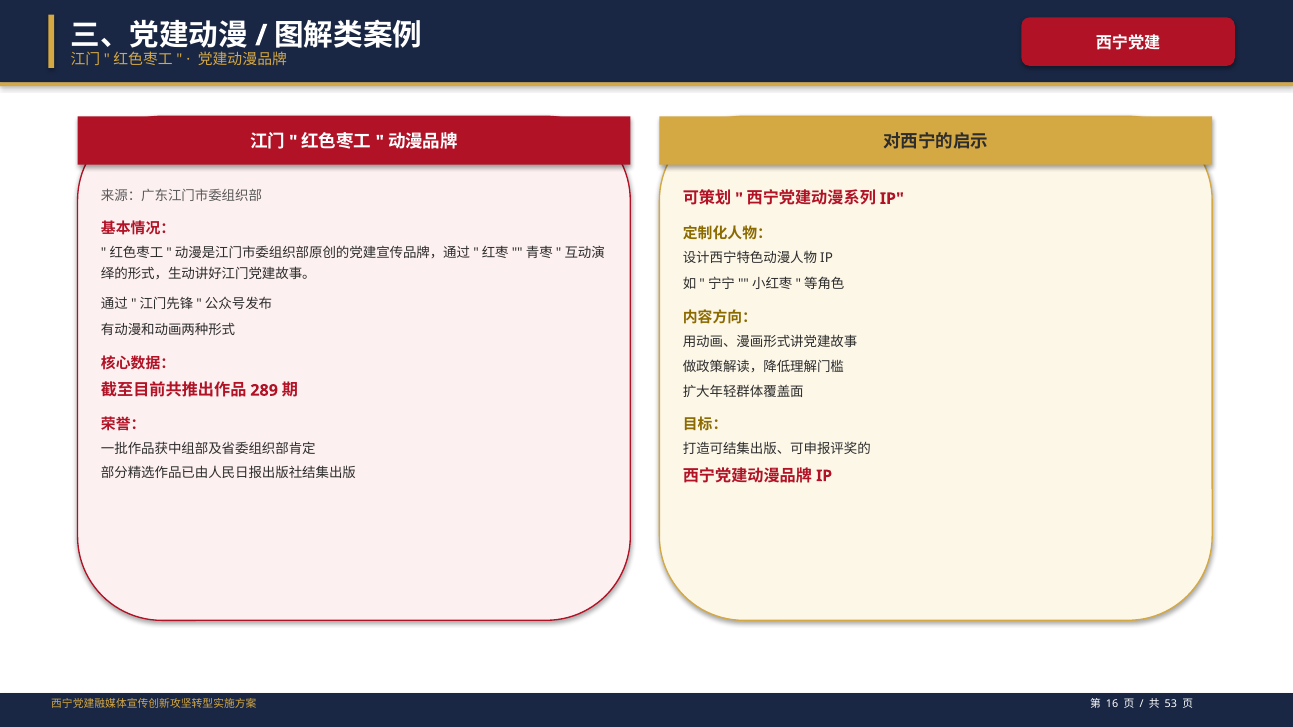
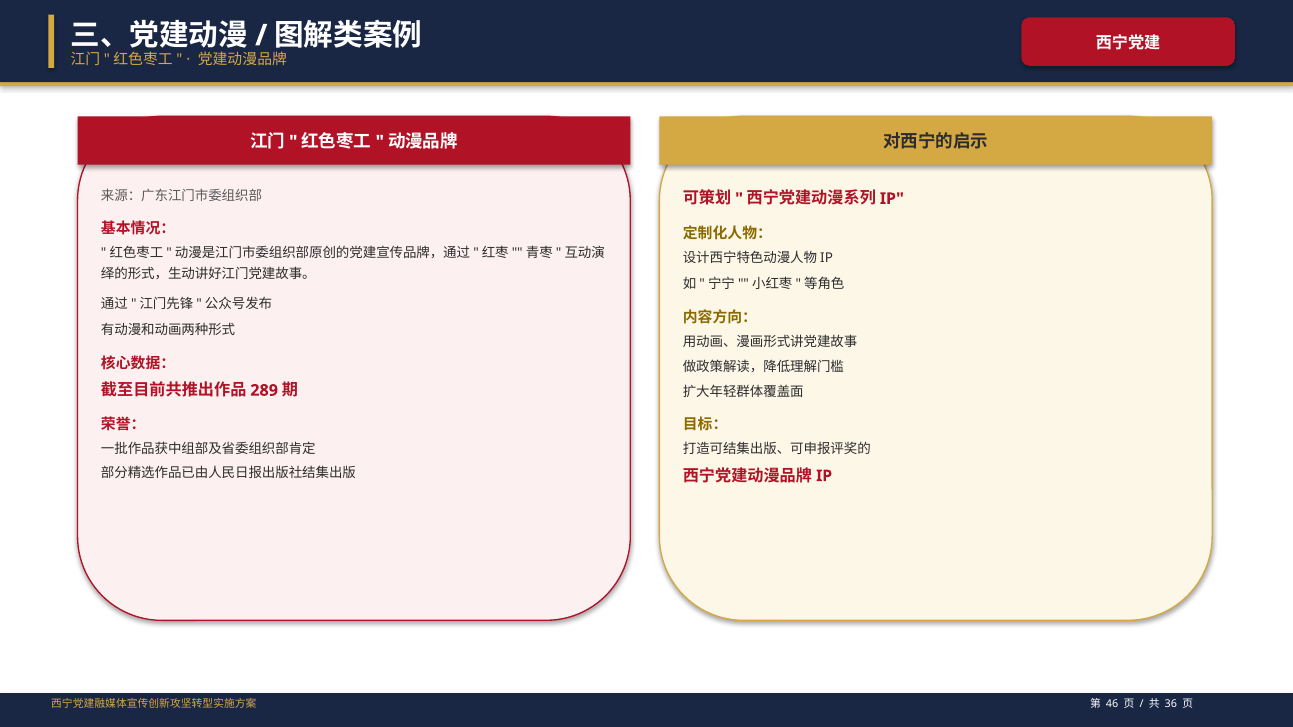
16: 16 -> 46
53: 53 -> 36
